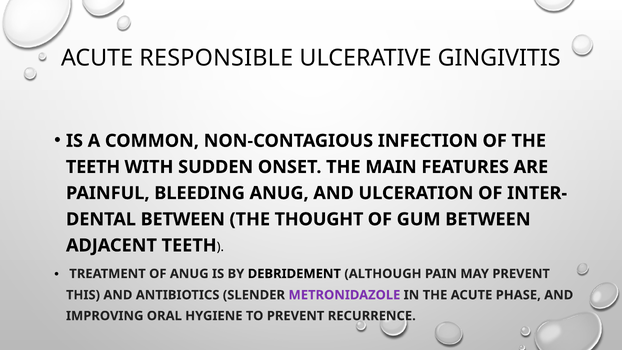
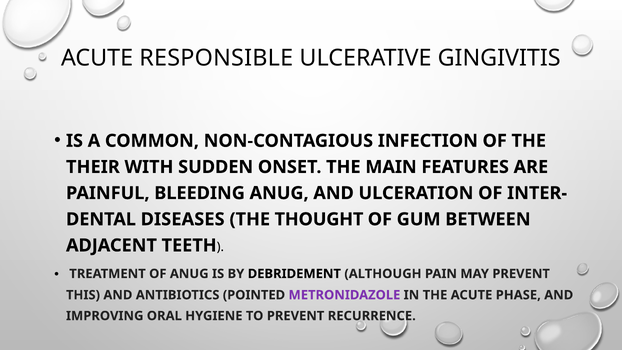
TEETH at (93, 167): TEETH -> THEIR
BETWEEN at (183, 219): BETWEEN -> DISEASES
SLENDER: SLENDER -> POINTED
